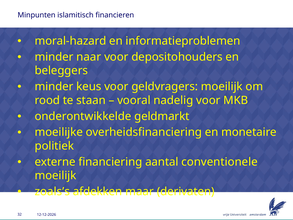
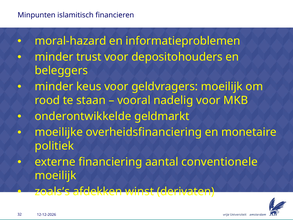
naar: naar -> trust
maar: maar -> winst
